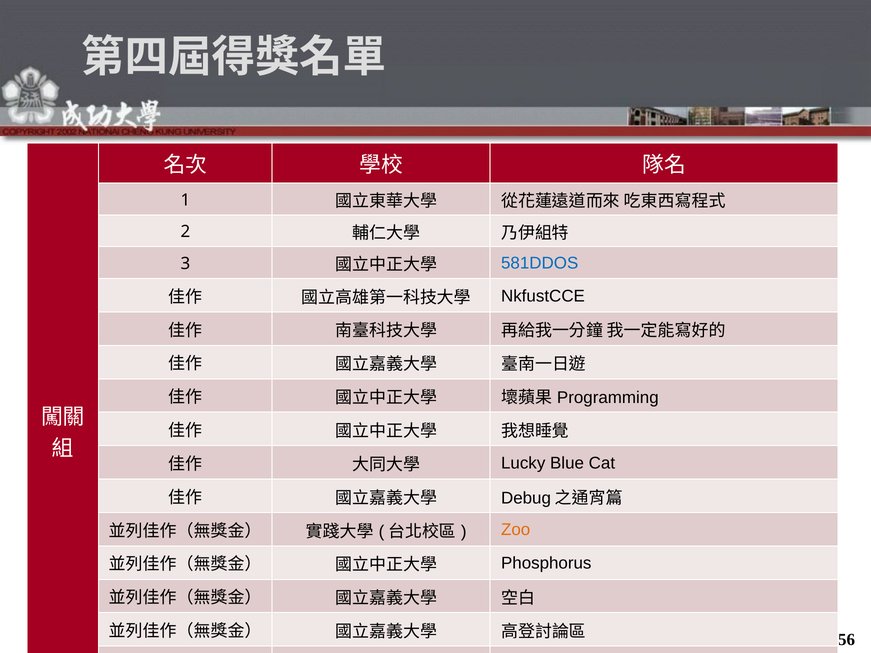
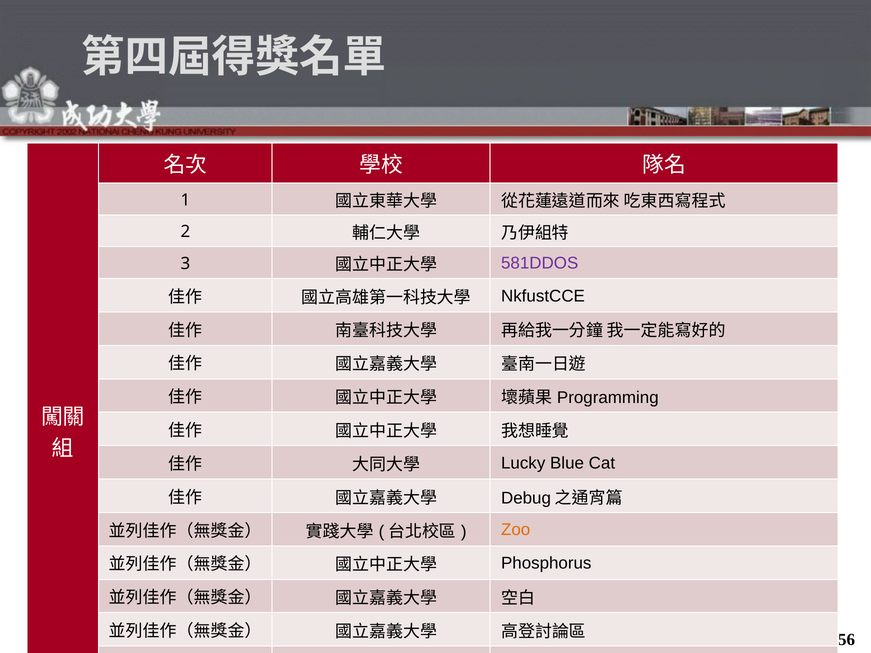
581DDOS colour: blue -> purple
